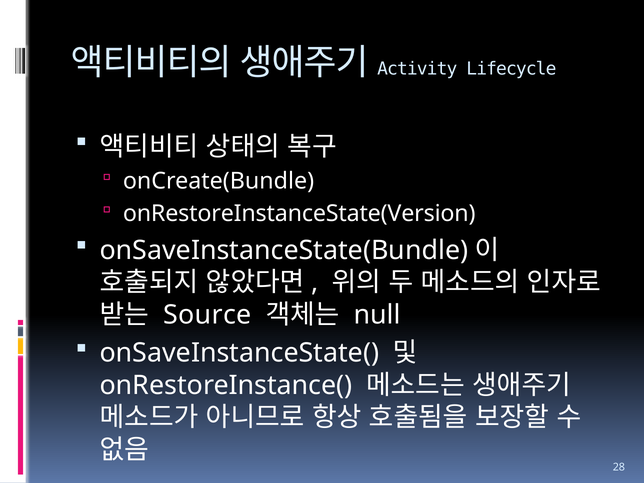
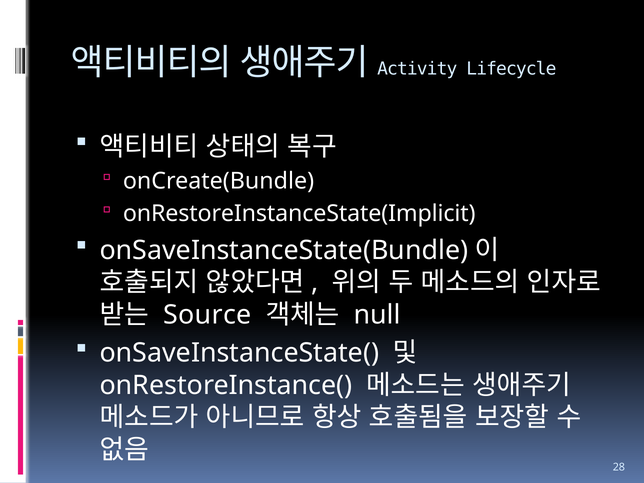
onRestoreInstanceState(Version: onRestoreInstanceState(Version -> onRestoreInstanceState(Implicit
